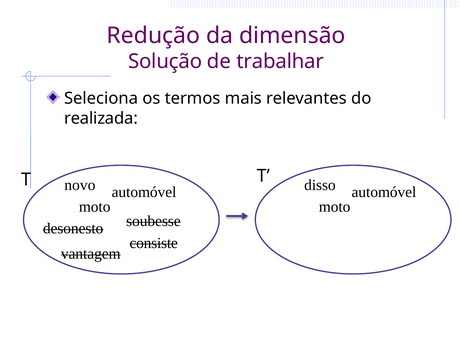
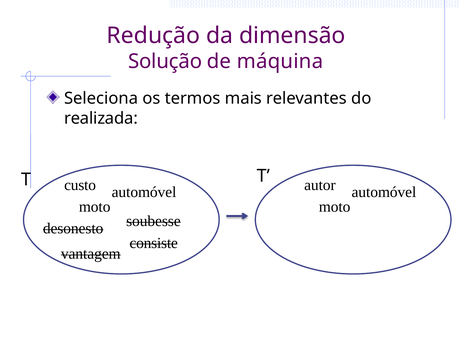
trabalhar: trabalhar -> máquina
novo: novo -> custo
disso: disso -> autor
